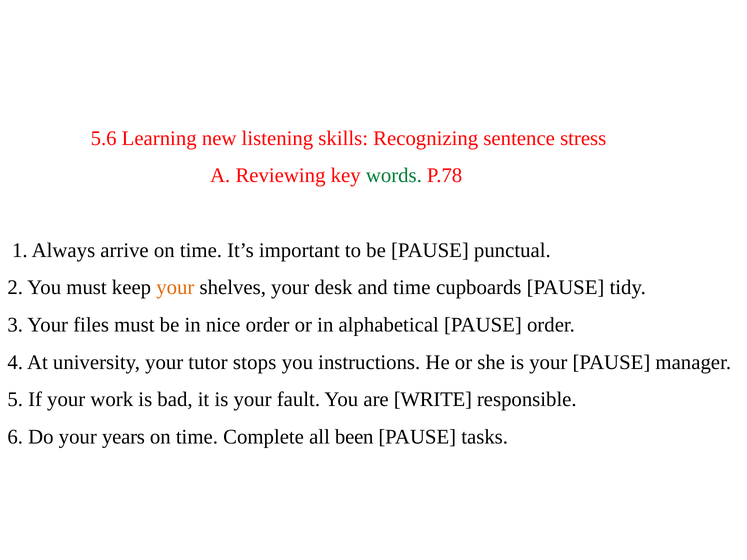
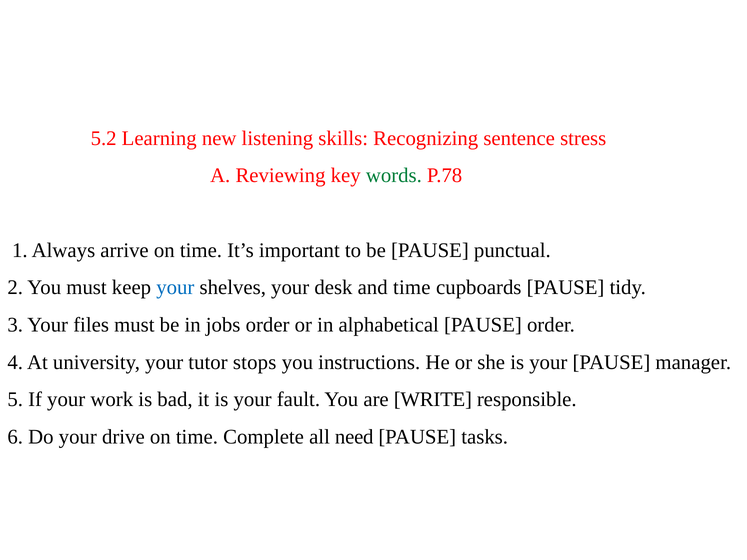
5.6: 5.6 -> 5.2
your at (175, 288) colour: orange -> blue
nice: nice -> jobs
years: years -> drive
been: been -> need
